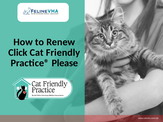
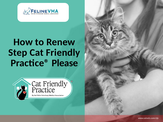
Click: Click -> Step
